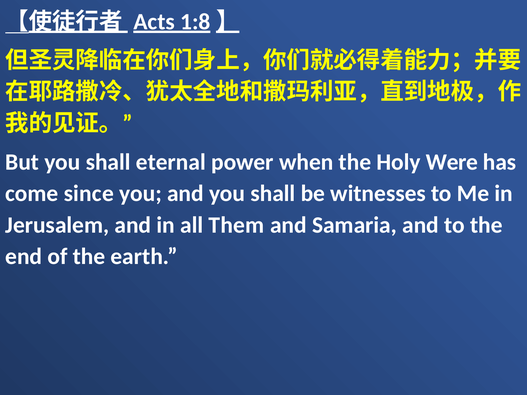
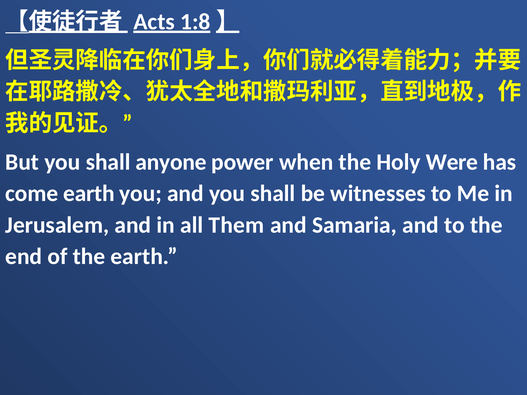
eternal: eternal -> anyone
come since: since -> earth
